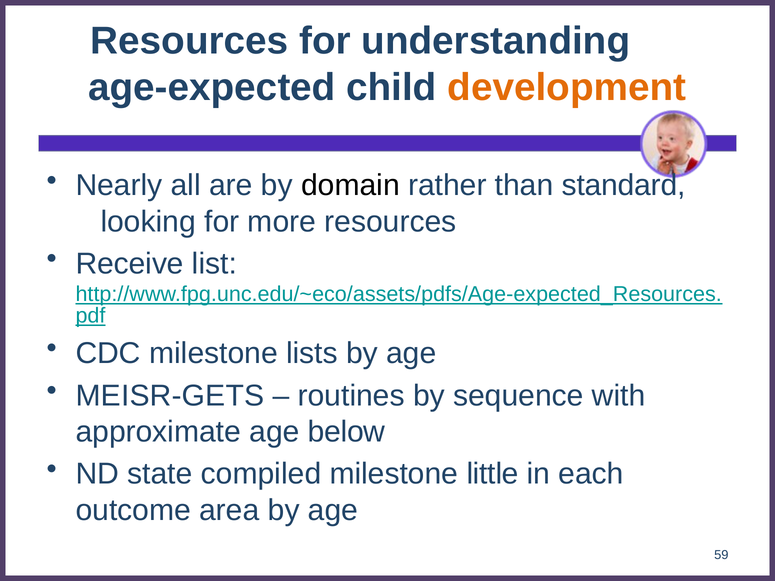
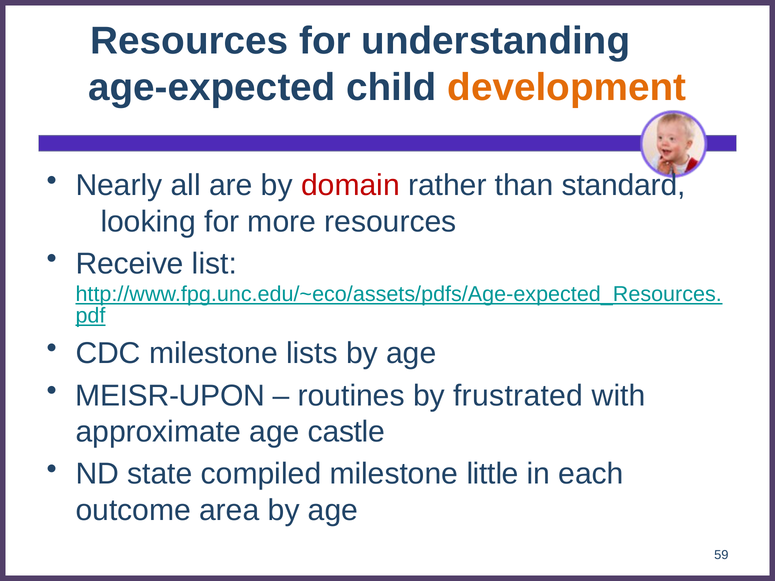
domain colour: black -> red
MEISR-GETS: MEISR-GETS -> MEISR-UPON
sequence: sequence -> frustrated
below: below -> castle
